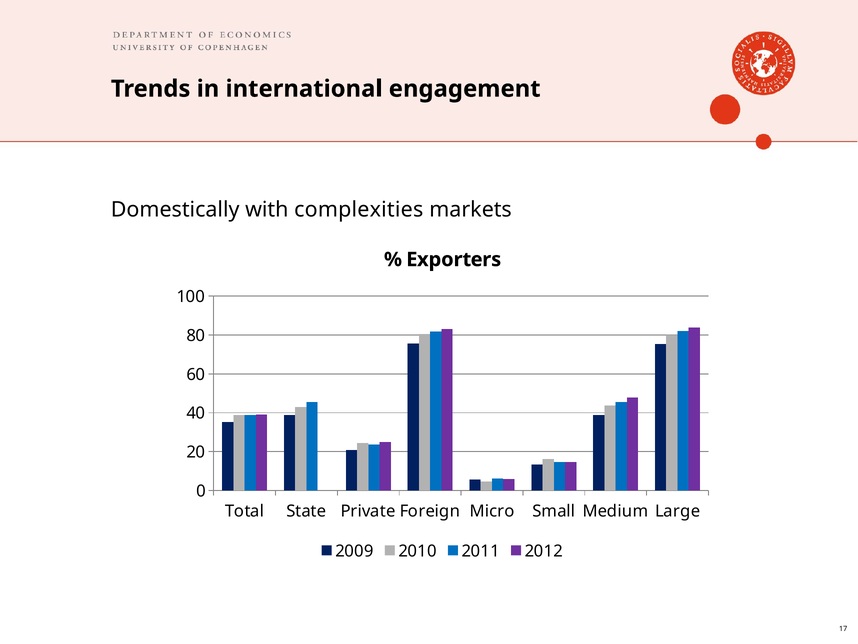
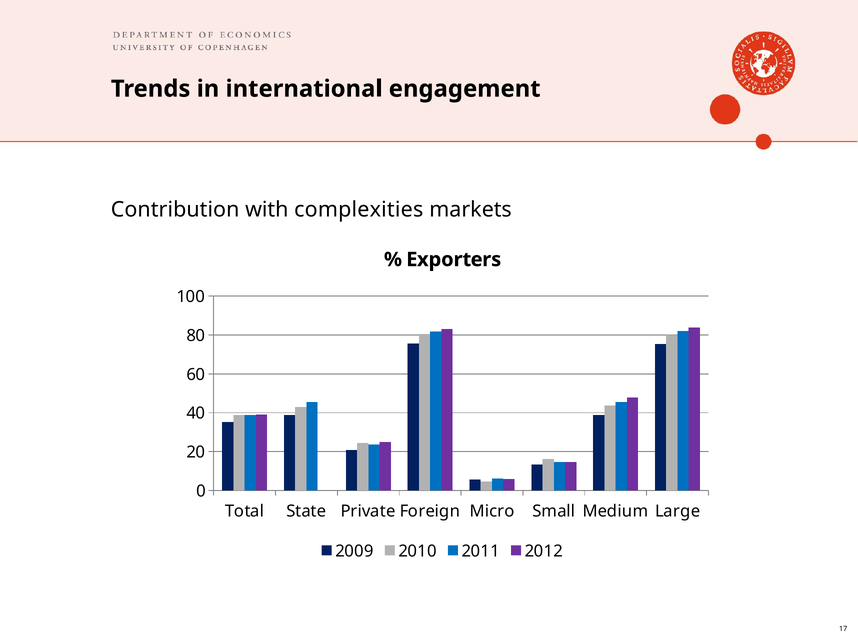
Domestically: Domestically -> Contribution
